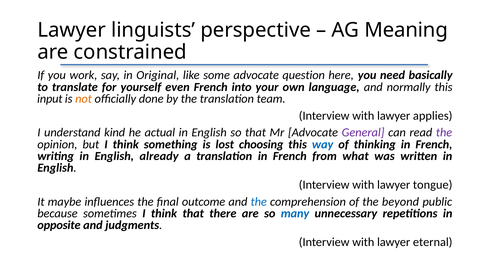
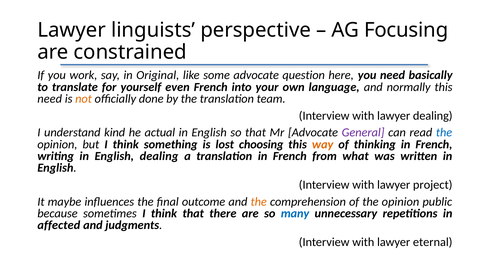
Meaning: Meaning -> Focusing
input at (50, 99): input -> need
lawyer applies: applies -> dealing
the at (444, 132) colour: purple -> blue
way colour: blue -> orange
English already: already -> dealing
tongue: tongue -> project
the at (259, 201) colour: blue -> orange
of the beyond: beyond -> opinion
opposite: opposite -> affected
